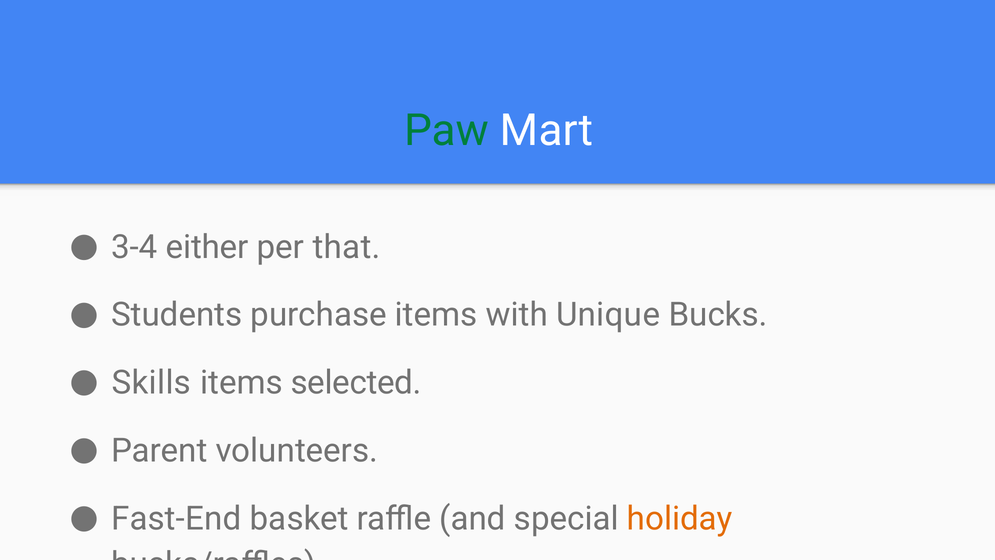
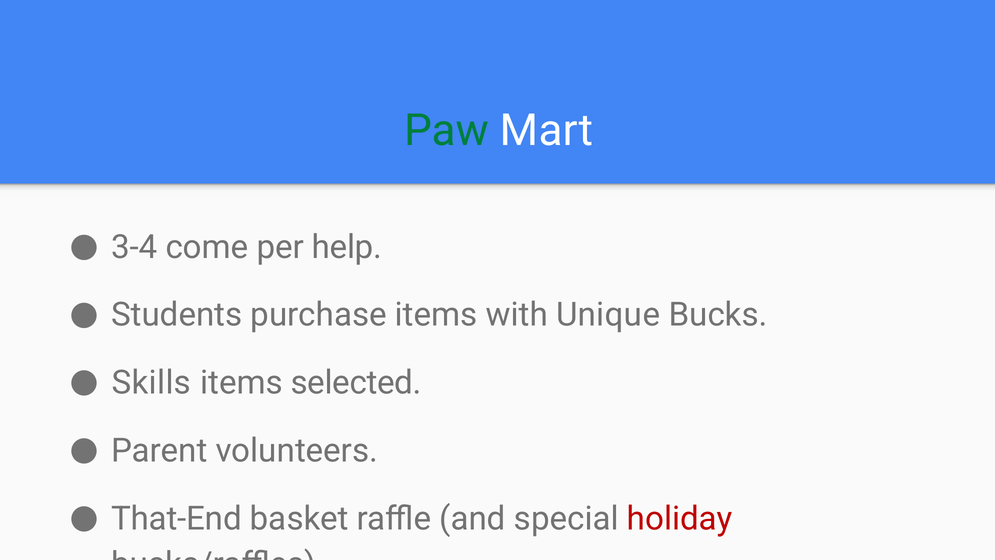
either: either -> come
that: that -> help
Fast-End: Fast-End -> That-End
holiday colour: orange -> red
